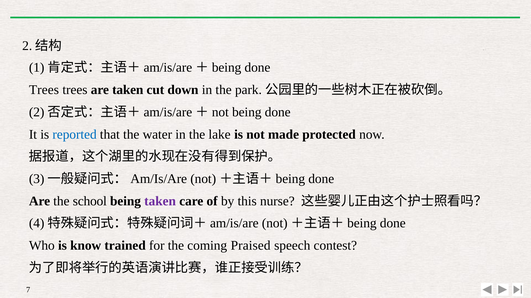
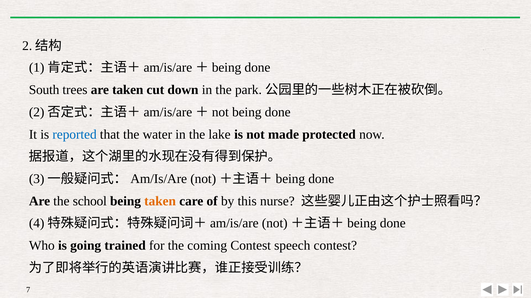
Trees at (44, 90): Trees -> South
taken at (160, 201) colour: purple -> orange
know: know -> going
coming Praised: Praised -> Contest
